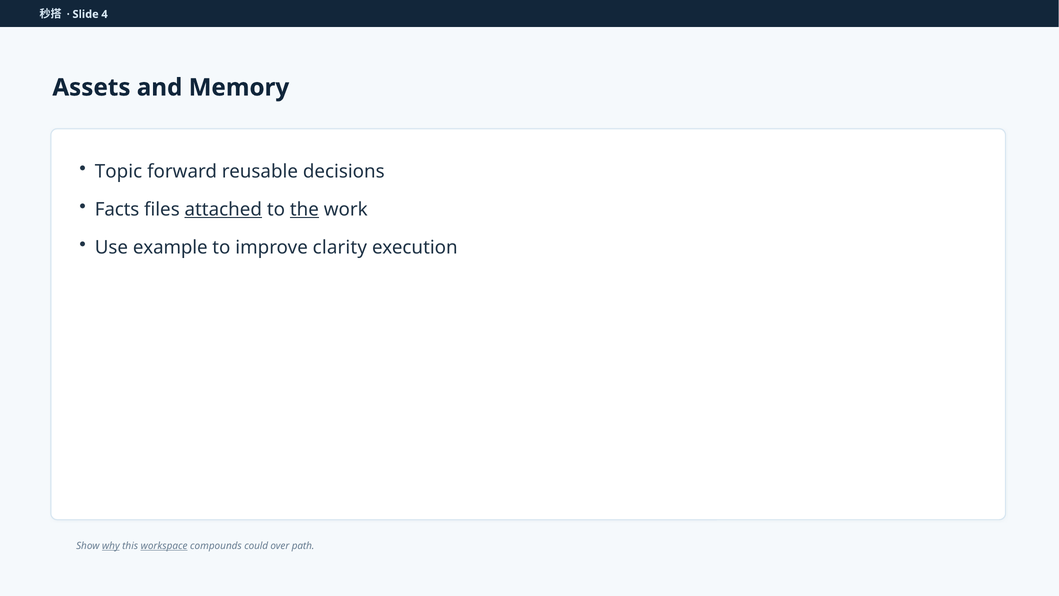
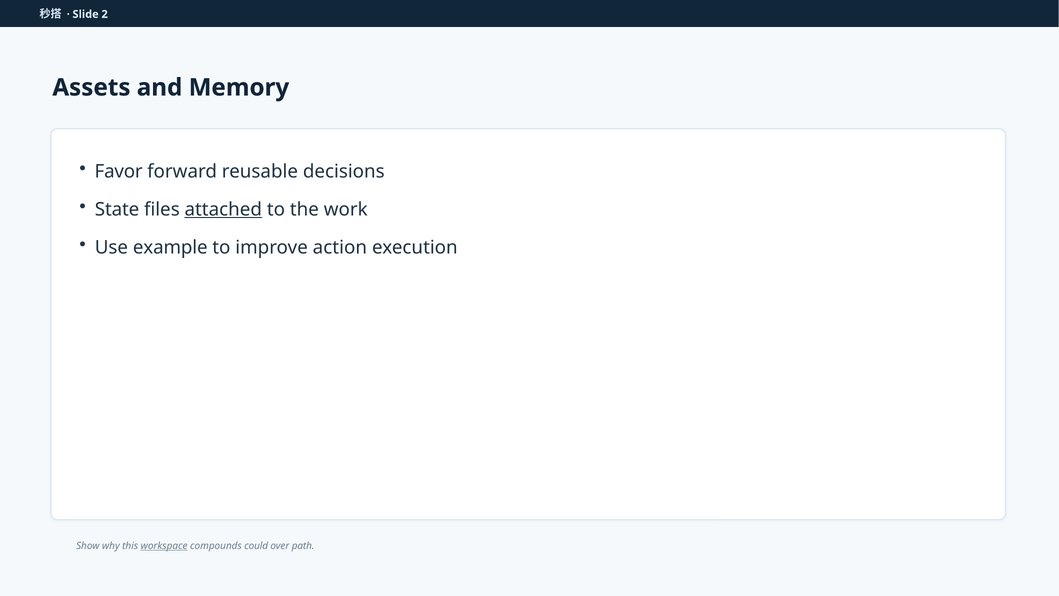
4: 4 -> 2
Topic: Topic -> Favor
Facts: Facts -> State
the underline: present -> none
clarity: clarity -> action
why underline: present -> none
